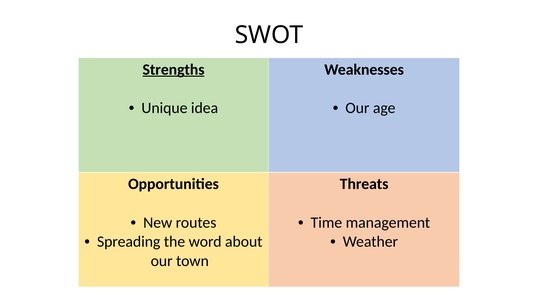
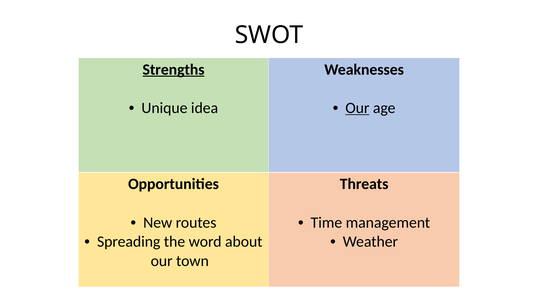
Our at (357, 108) underline: none -> present
